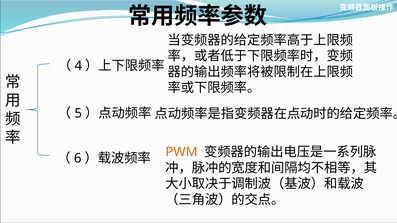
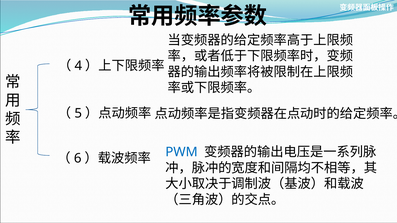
PWM colour: orange -> blue
